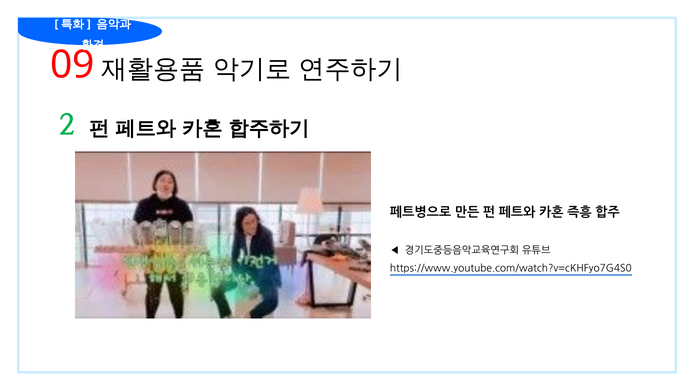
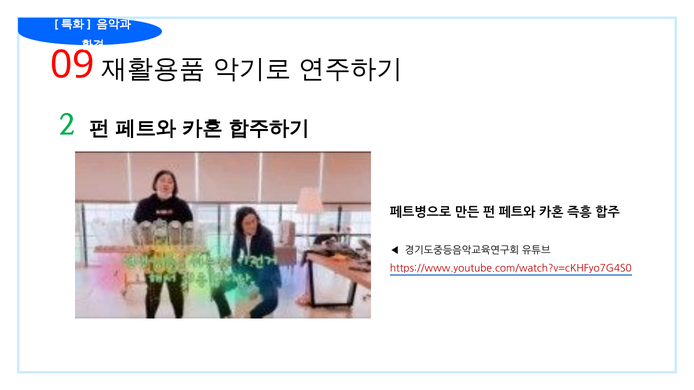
https://www.youtube.com/watch?v=cKHFyo7G4S0 colour: black -> red
